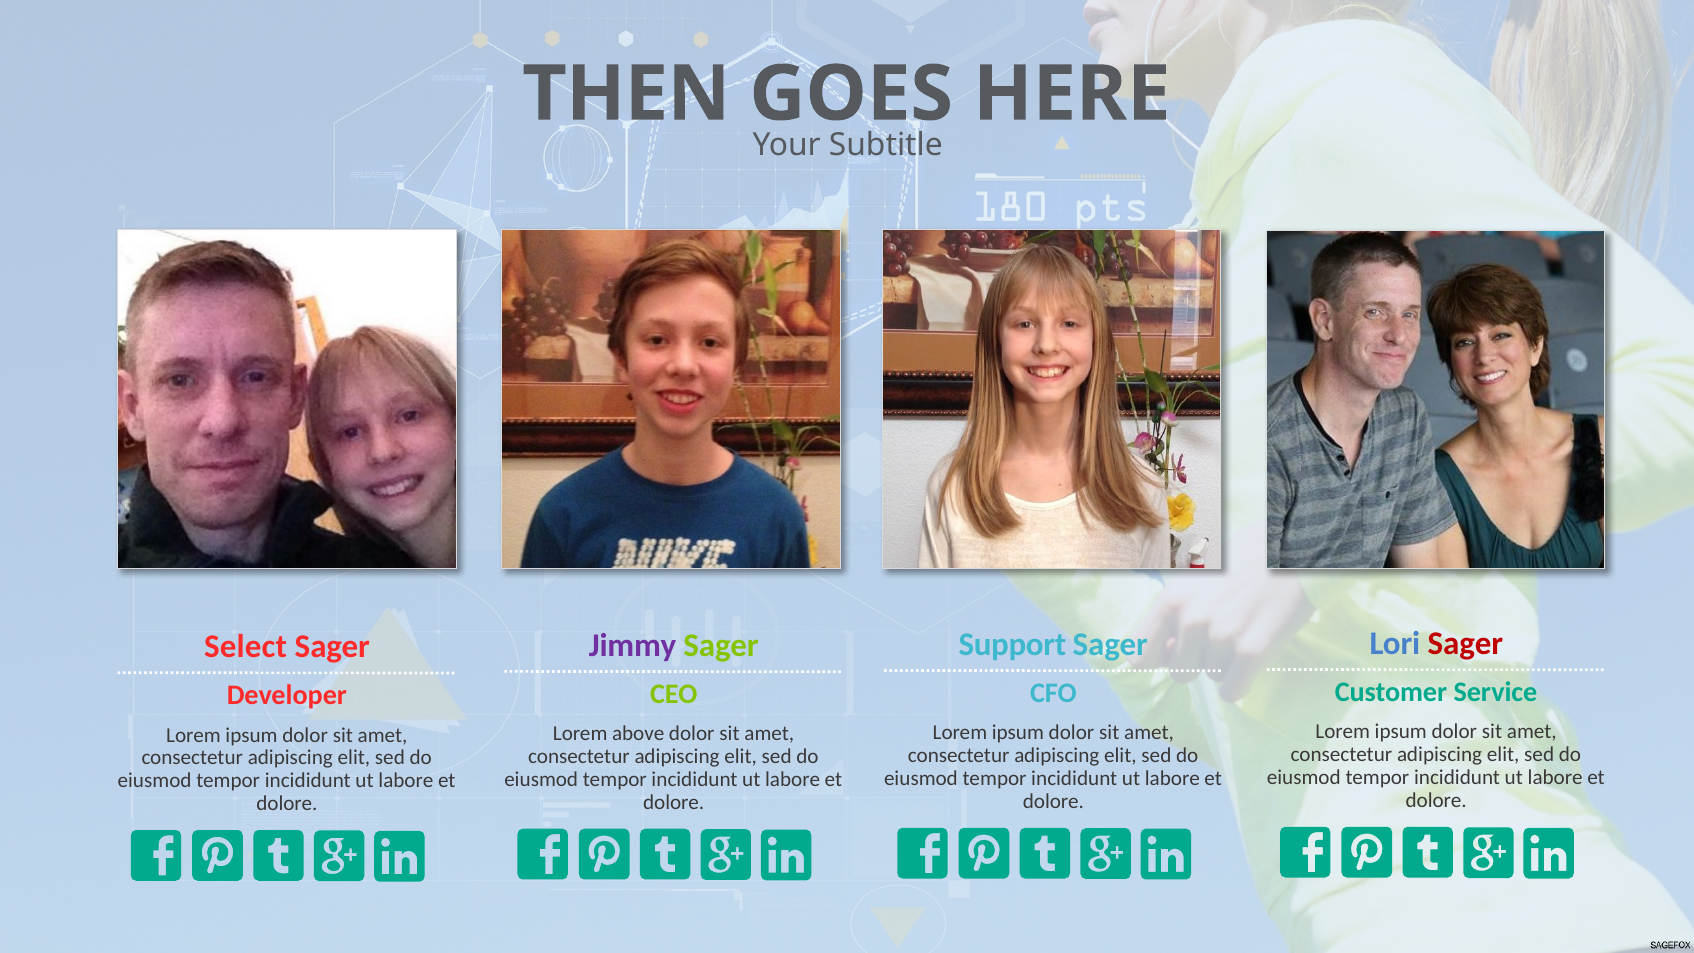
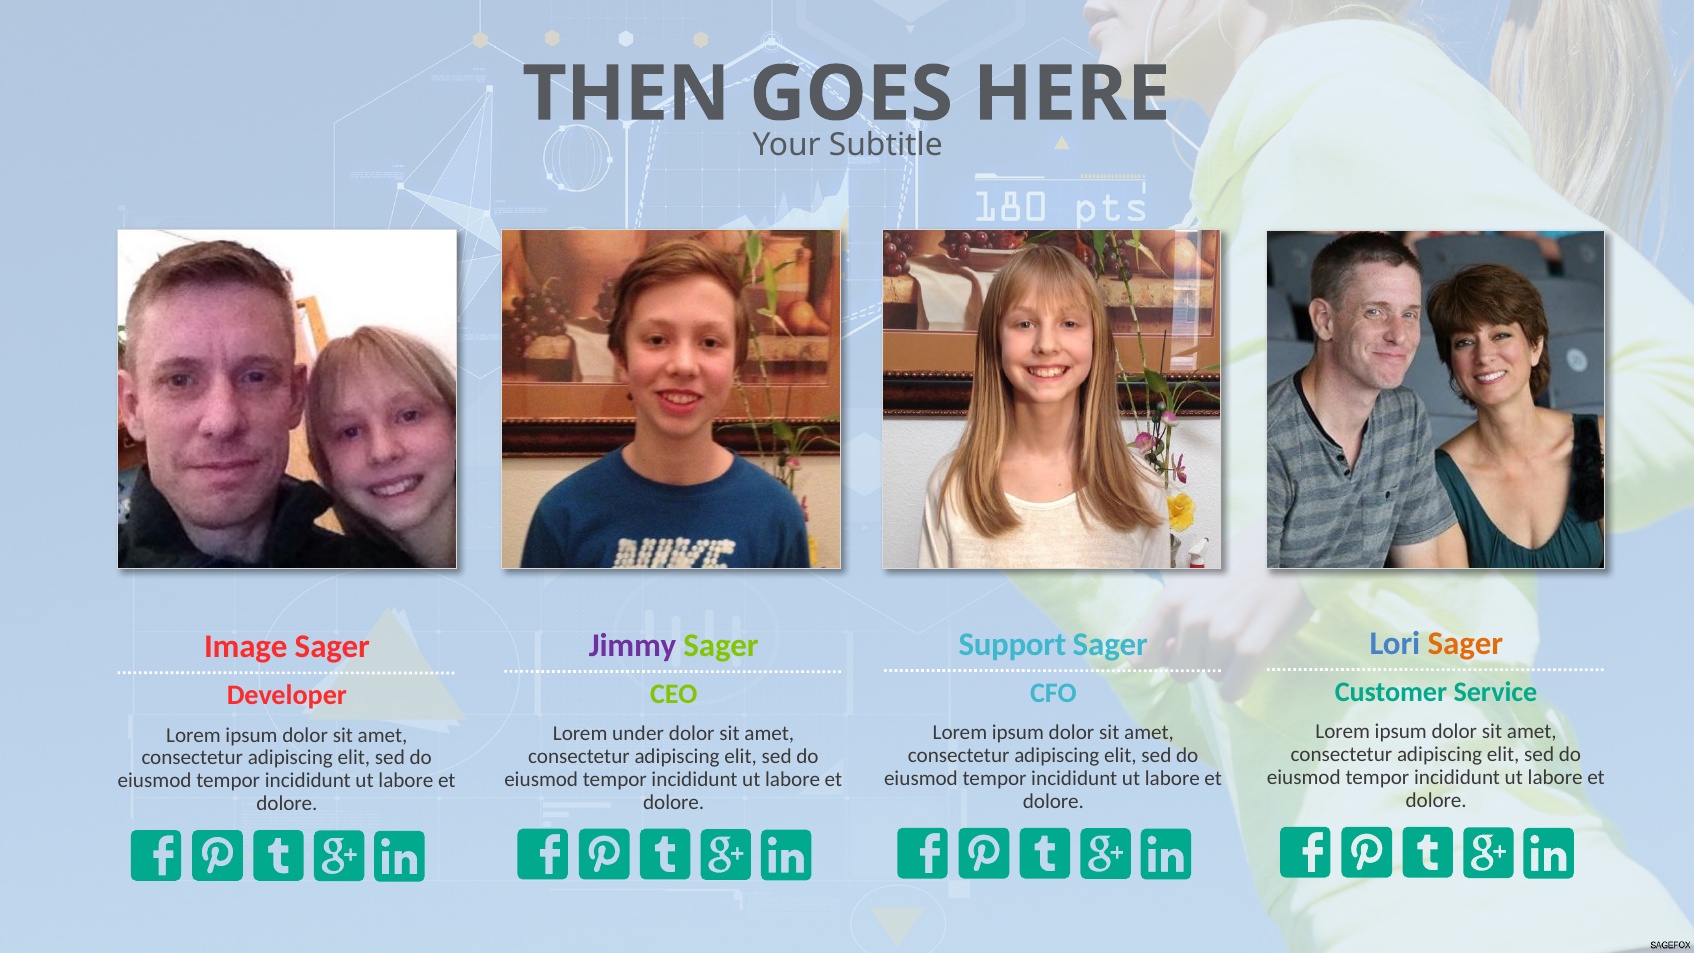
Sager at (1465, 643) colour: red -> orange
Select: Select -> Image
above: above -> under
